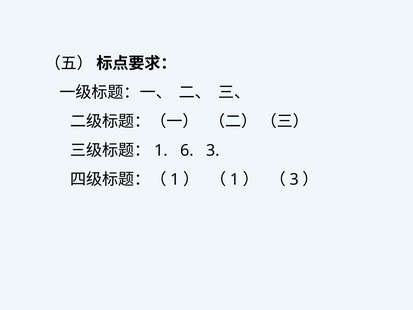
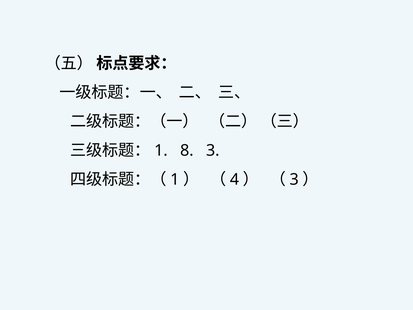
6: 6 -> 8
1 at (234, 179): 1 -> 4
